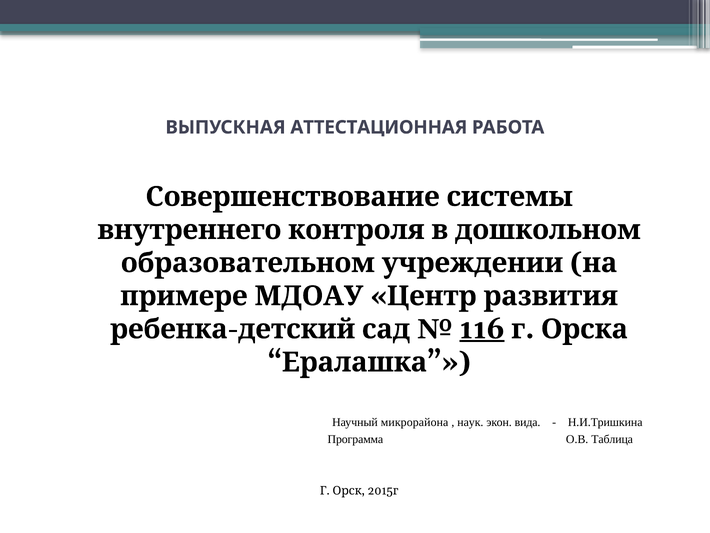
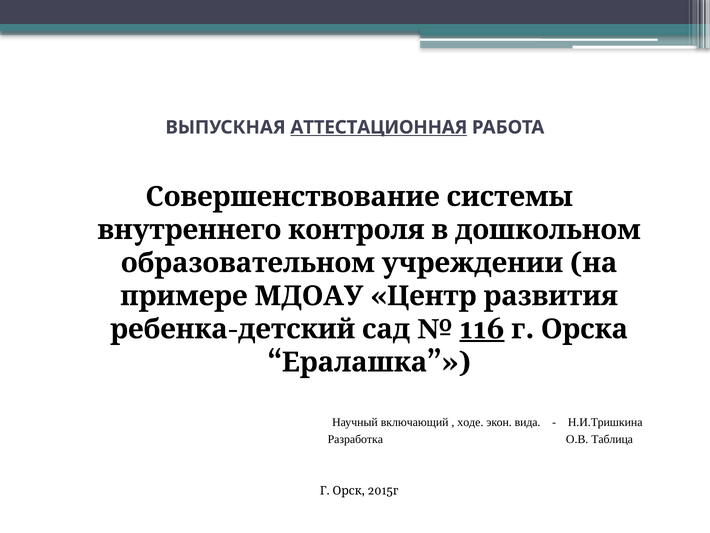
АТТЕСТАЦИОННАЯ underline: none -> present
микрорайона: микрорайона -> включающий
наук: наук -> ходе
Программа: Программа -> Разработка
